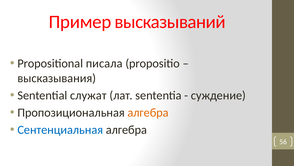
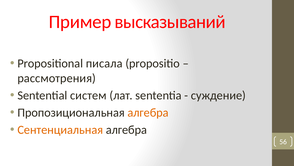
высказывания: высказывания -> рассмотрения
служат: служат -> систем
Сентенциальная colour: blue -> orange
